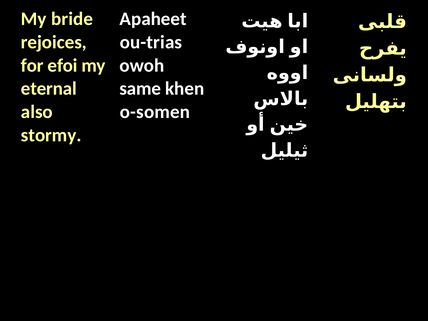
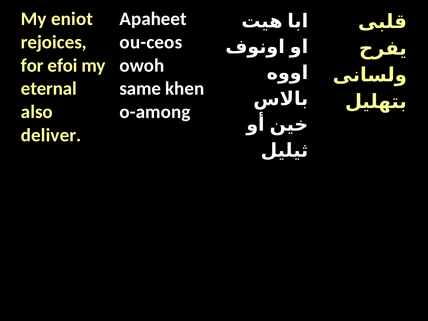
bride: bride -> eniot
ou-trias: ou-trias -> ou-ceos
o-somen: o-somen -> o-among
stormy: stormy -> deliver
